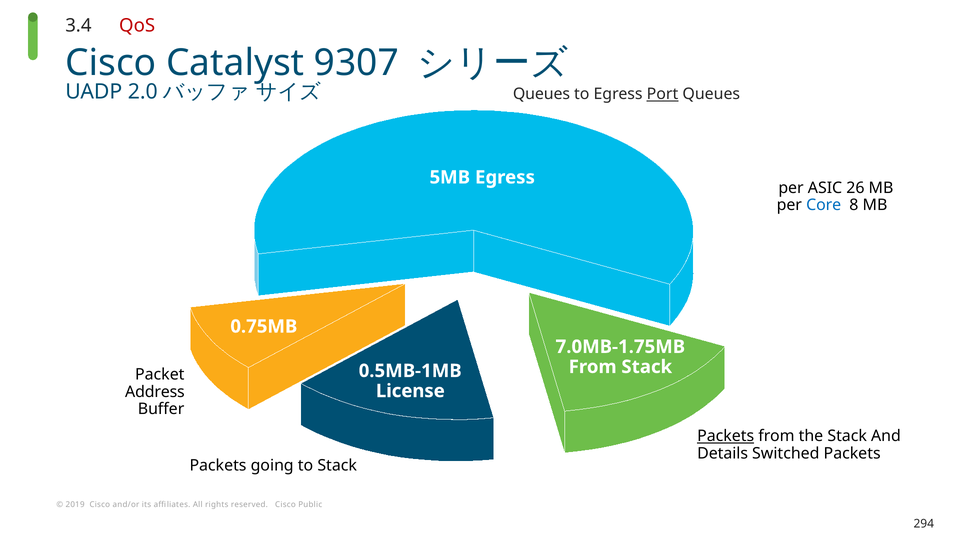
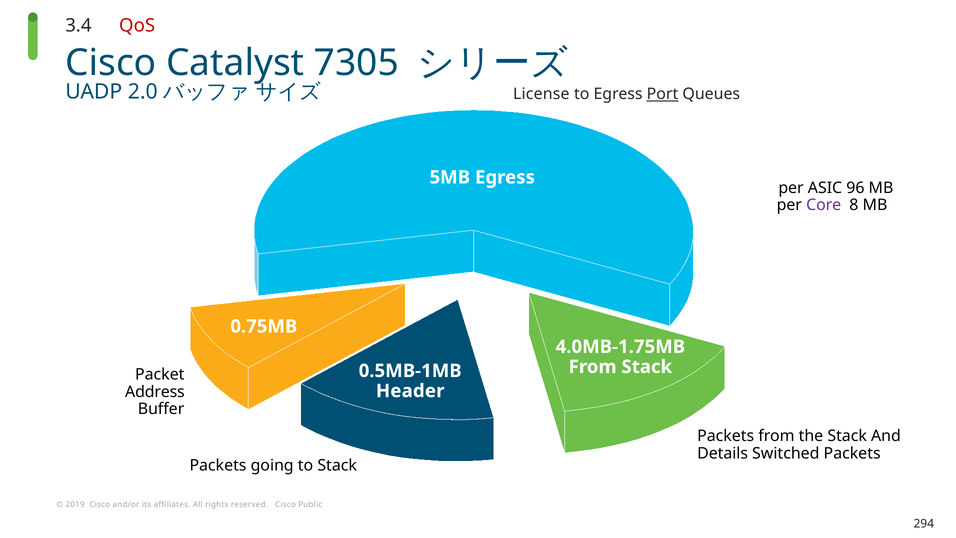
9307: 9307 -> 7305
Queues at (541, 94): Queues -> License
26: 26 -> 96
Core colour: blue -> purple
7.0MB-1.75MB: 7.0MB-1.75MB -> 4.0MB-1.75MB
License: License -> Header
Packets at (726, 436) underline: present -> none
